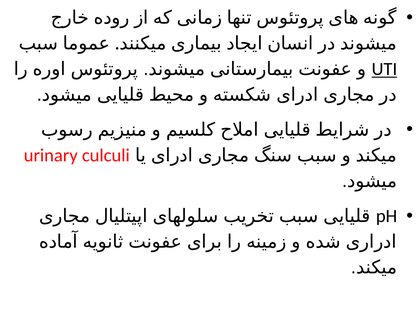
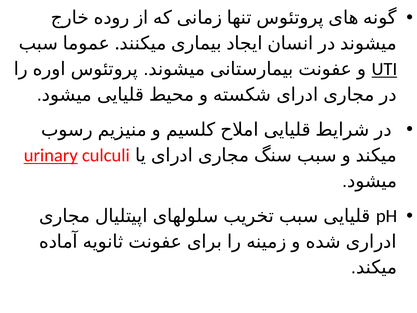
urinary underline: none -> present
